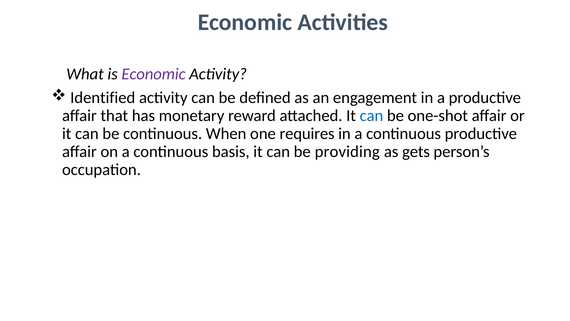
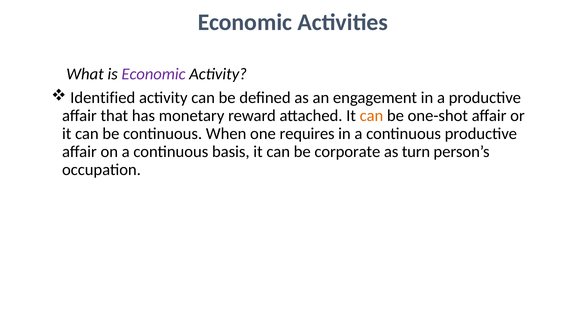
can at (371, 116) colour: blue -> orange
providing: providing -> corporate
gets: gets -> turn
